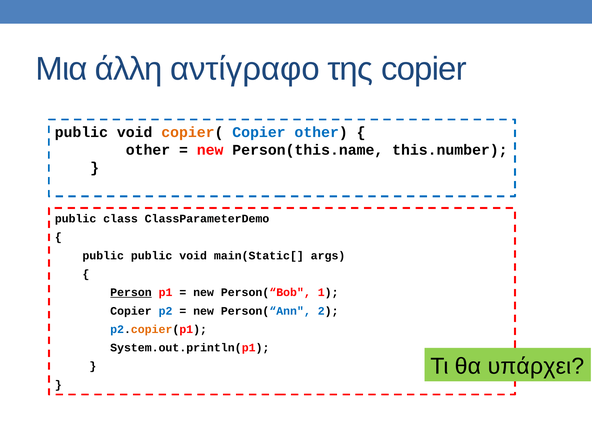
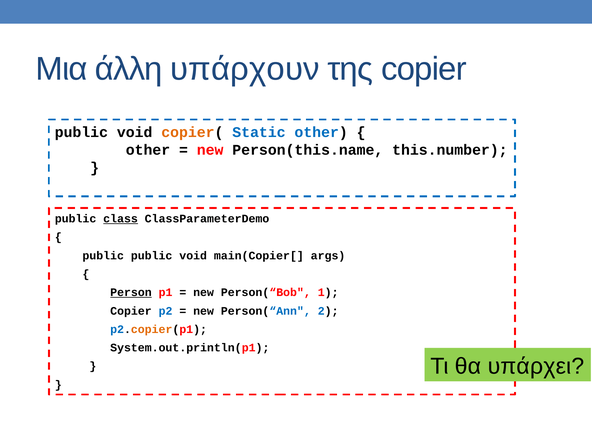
αντίγραφο: αντίγραφο -> υπάρχουν
copier( Copier: Copier -> Static
class underline: none -> present
main(Static[: main(Static[ -> main(Copier[
